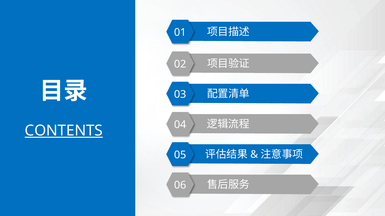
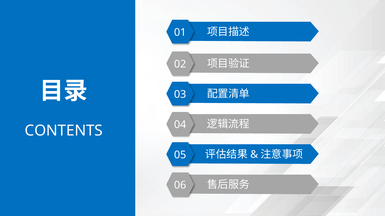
CONTENTS underline: present -> none
